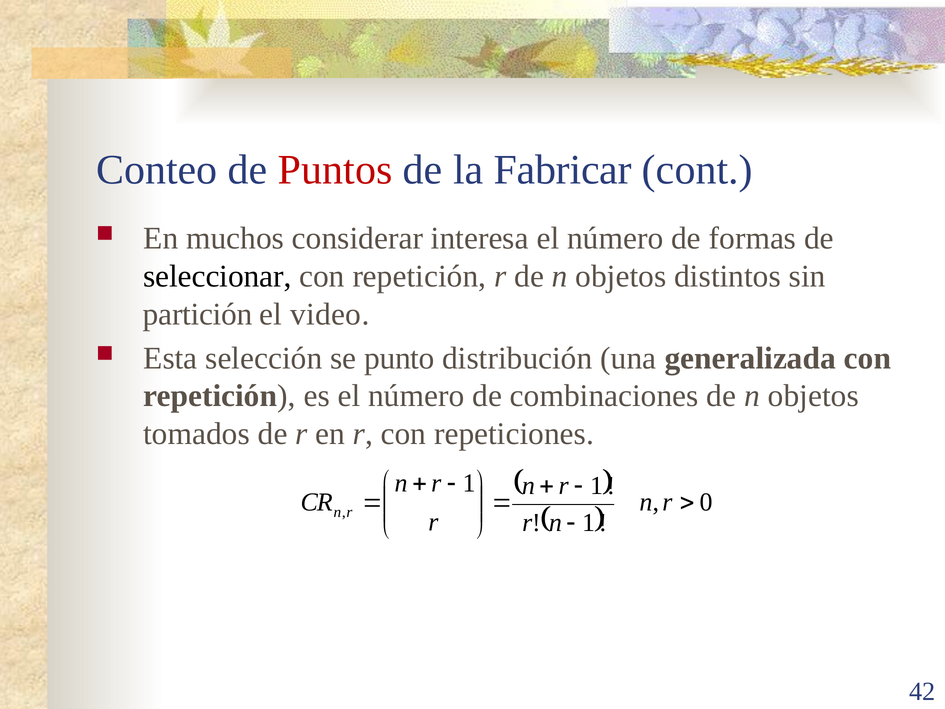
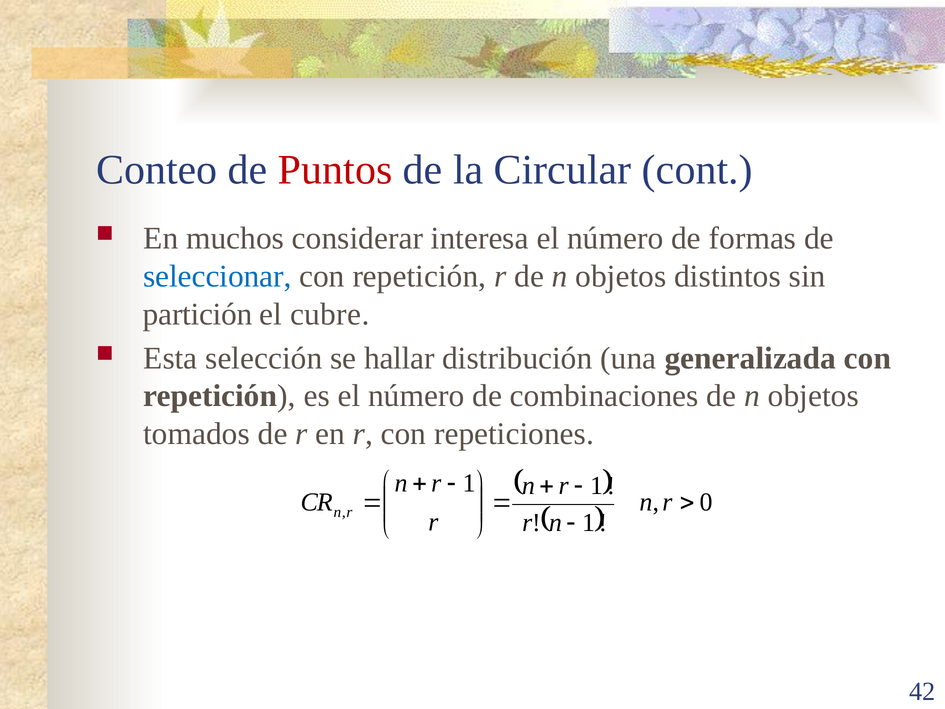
Fabricar: Fabricar -> Circular
seleccionar colour: black -> blue
video: video -> cubre
punto: punto -> hallar
